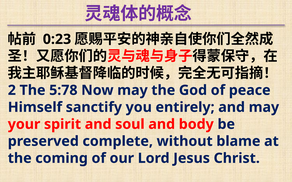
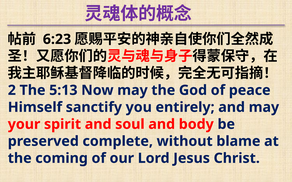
0:23: 0:23 -> 6:23
5:78: 5:78 -> 5:13
